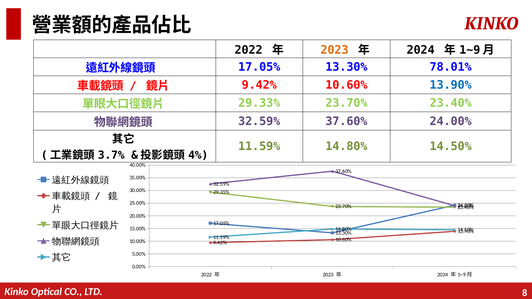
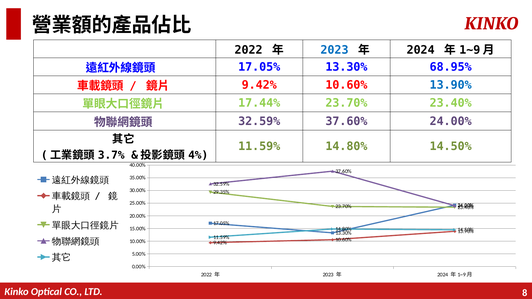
2023 at (334, 50) colour: orange -> blue
78.01%: 78.01% -> 68.95%
29.33%: 29.33% -> 17.44%
